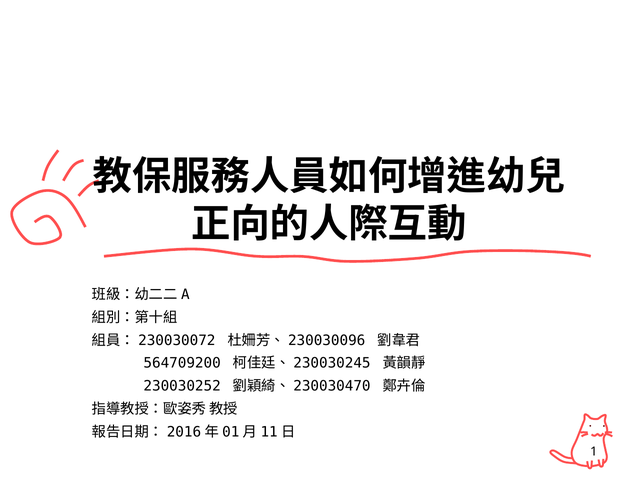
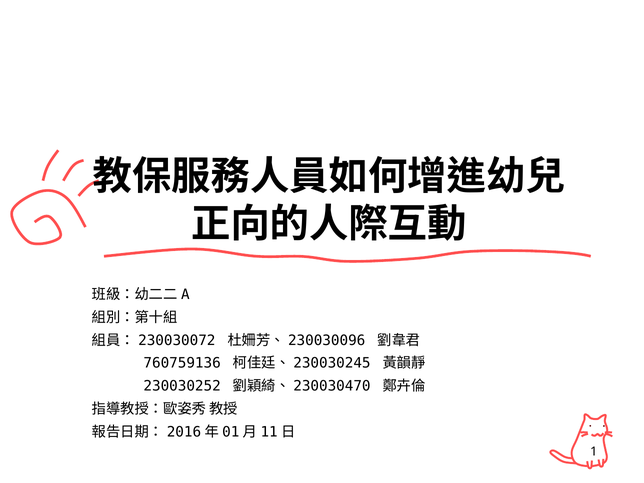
564709200: 564709200 -> 760759136
